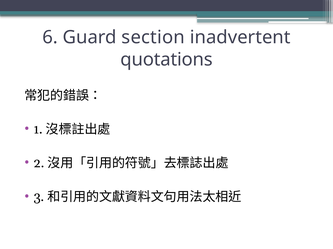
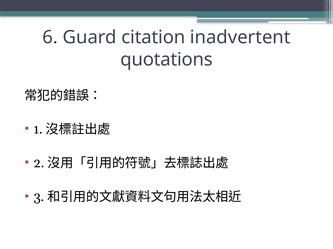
section: section -> citation
